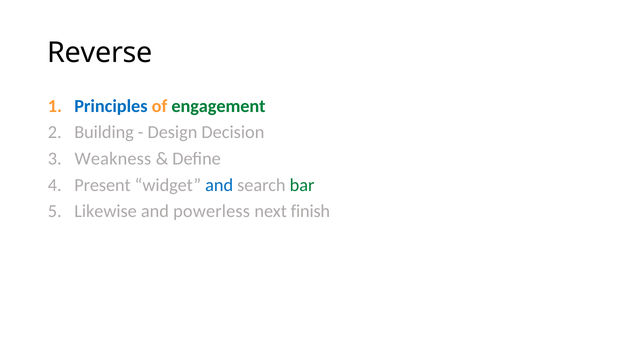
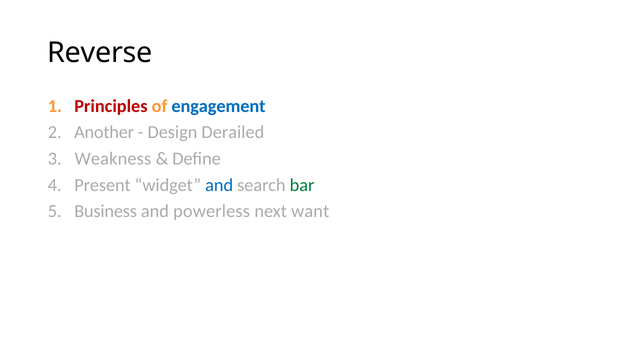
Principles colour: blue -> red
engagement colour: green -> blue
Building: Building -> Another
Decision: Decision -> Derailed
Likewise: Likewise -> Business
finish: finish -> want
